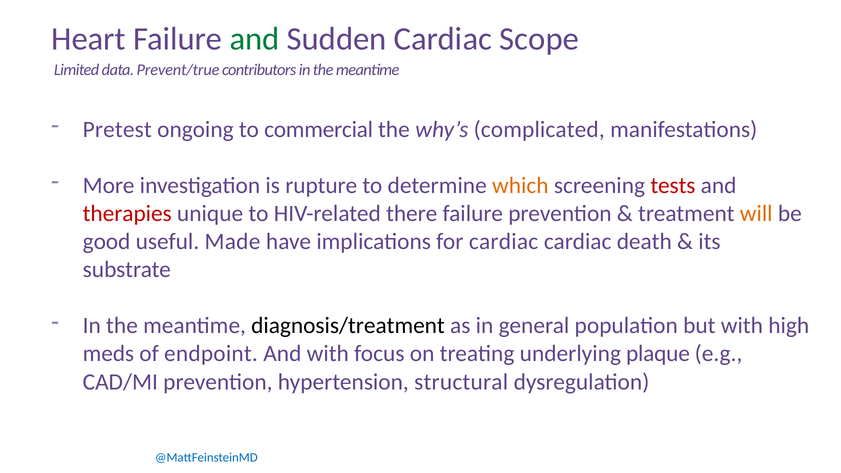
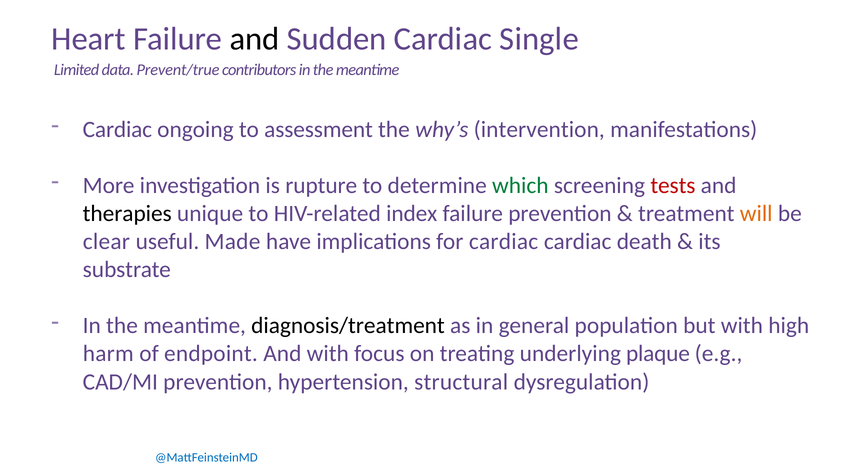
and at (254, 39) colour: green -> black
Scope: Scope -> Single
Pretest at (117, 129): Pretest -> Cardiac
commercial: commercial -> assessment
complicated: complicated -> intervention
which colour: orange -> green
therapies colour: red -> black
there: there -> index
good: good -> clear
meds: meds -> harm
